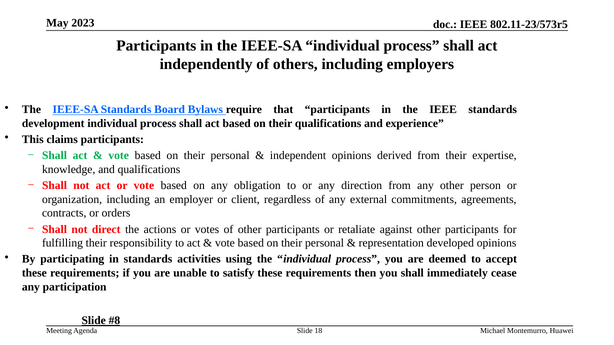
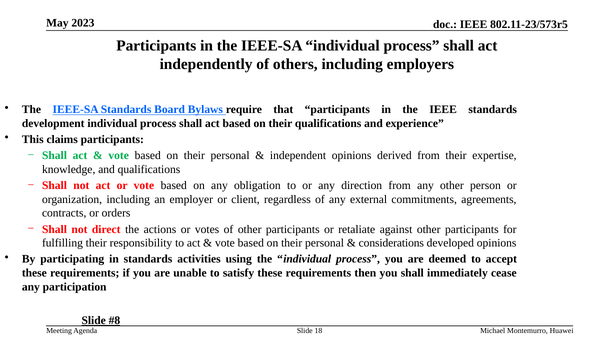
representation: representation -> considerations
